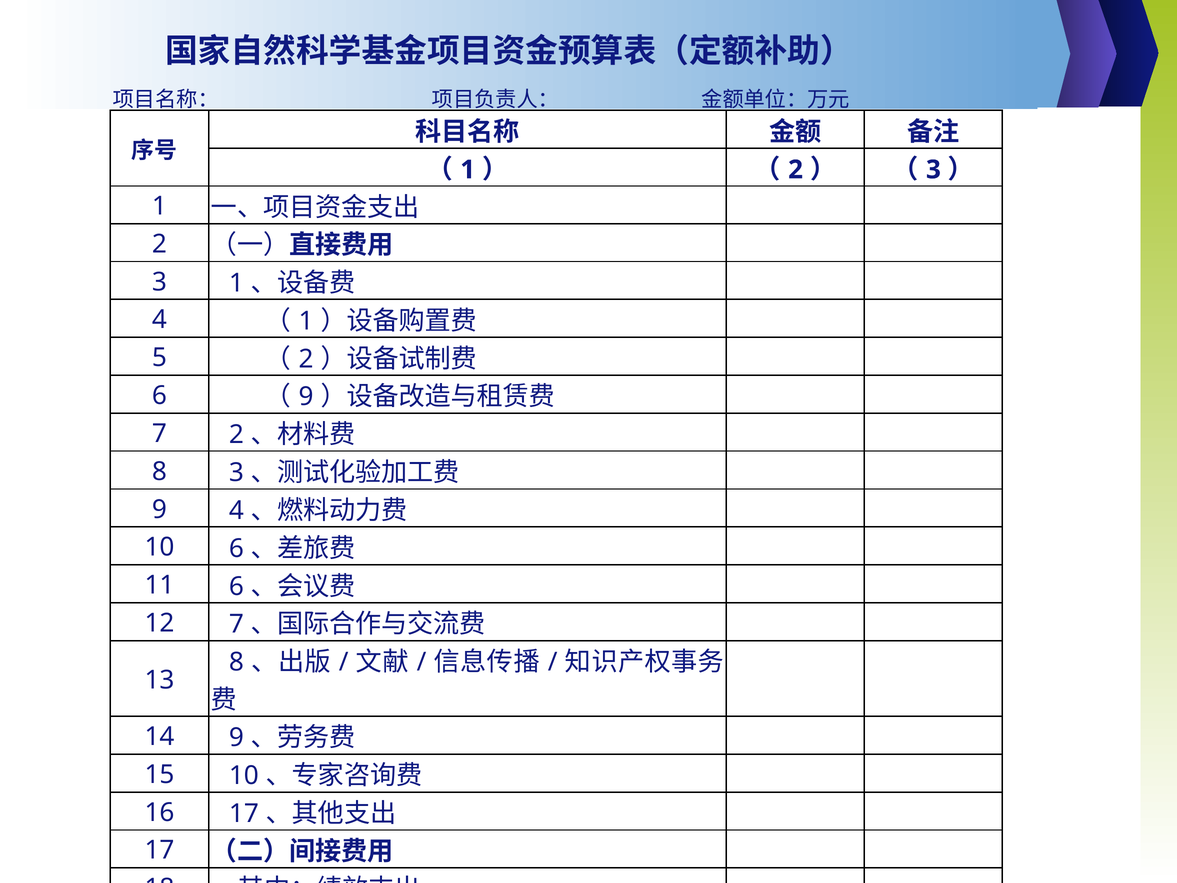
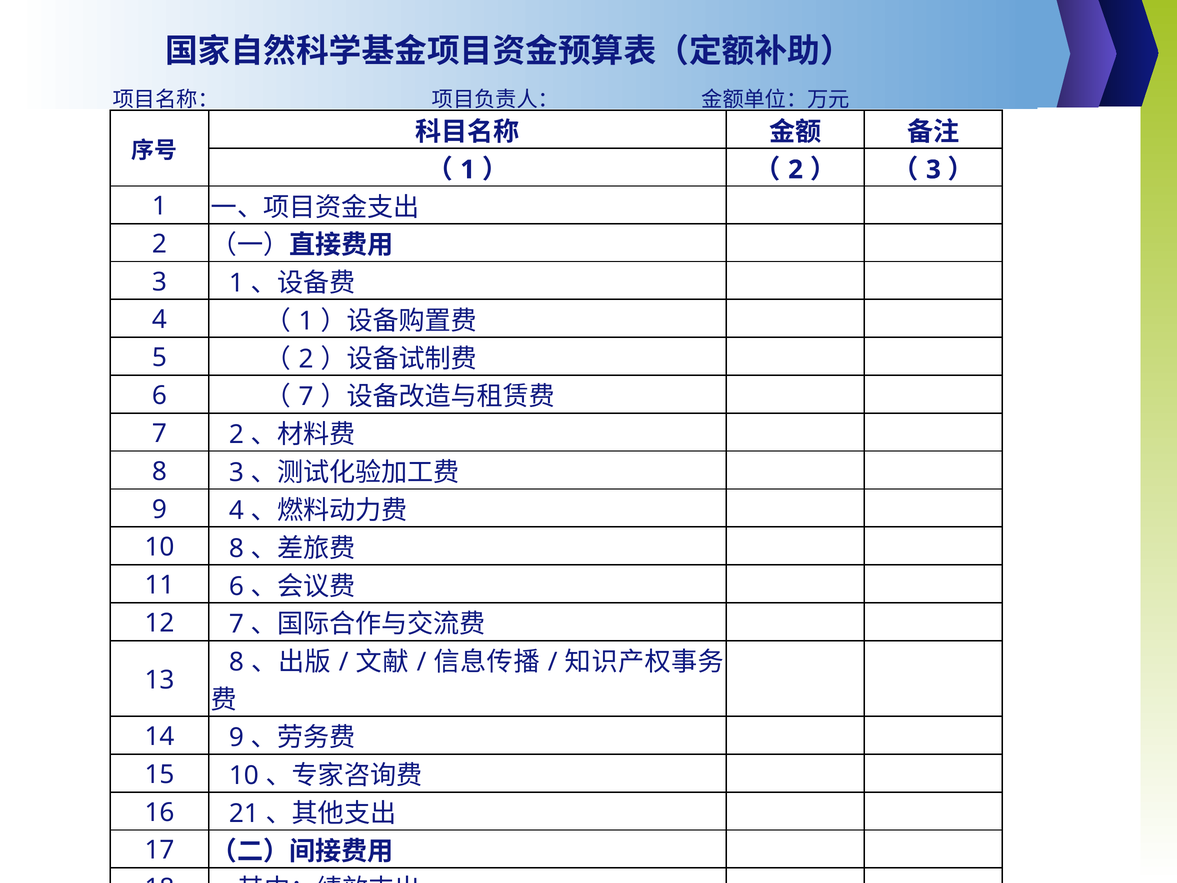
9 at (306, 397): 9 -> 7
10 6: 6 -> 8
16 17: 17 -> 21
